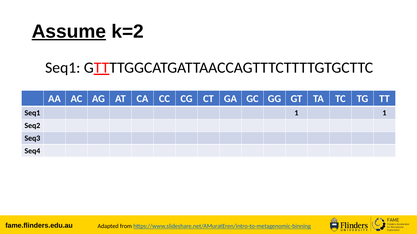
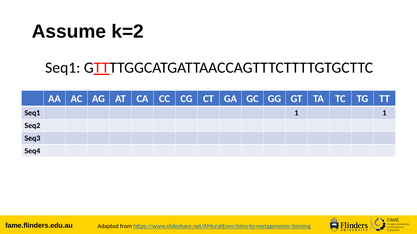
Assume underline: present -> none
